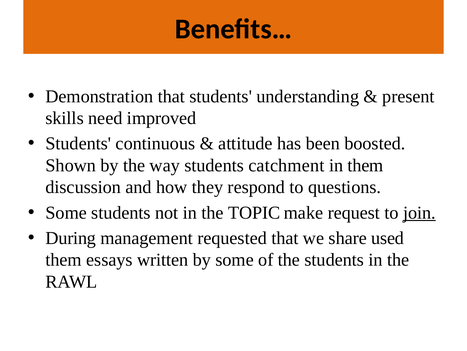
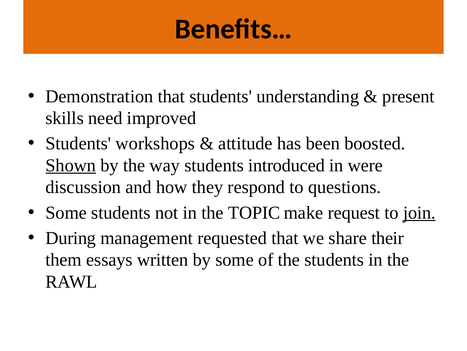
continuous: continuous -> workshops
Shown underline: none -> present
catchment: catchment -> introduced
in them: them -> were
used: used -> their
